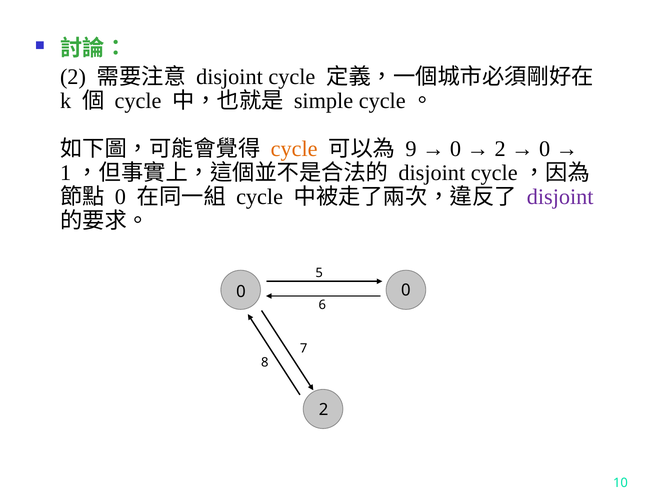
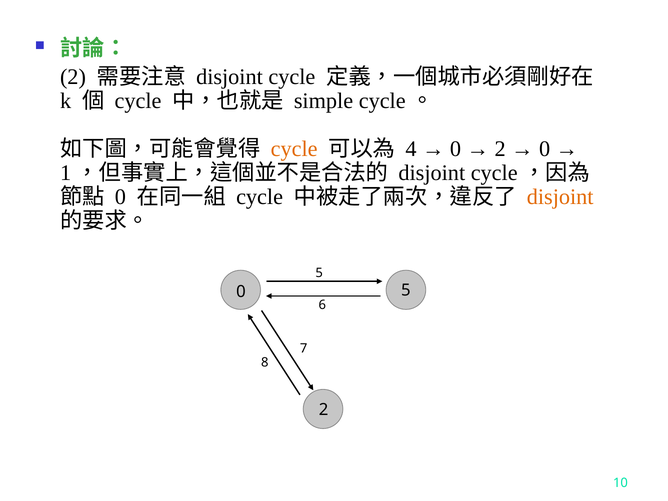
9: 9 -> 4
disjoint at (560, 197) colour: purple -> orange
0 0: 0 -> 5
